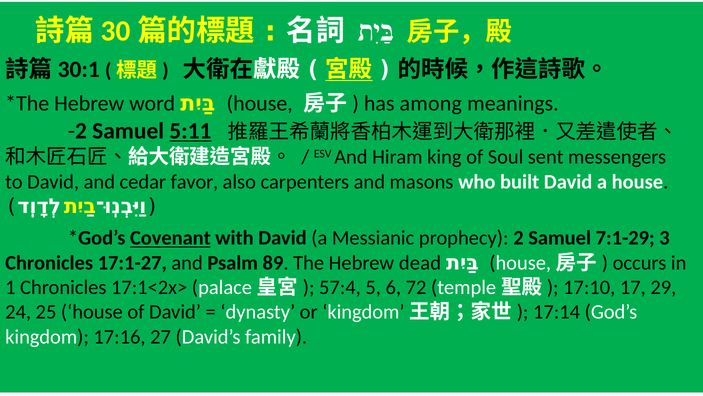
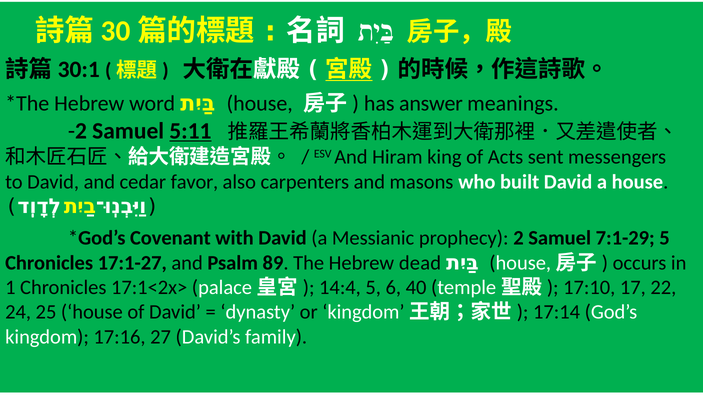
among: among -> answer
Soul: Soul -> Acts
Covenant underline: present -> none
7:1-29 3: 3 -> 5
57:4: 57:4 -> 14:4
72: 72 -> 40
29: 29 -> 22
